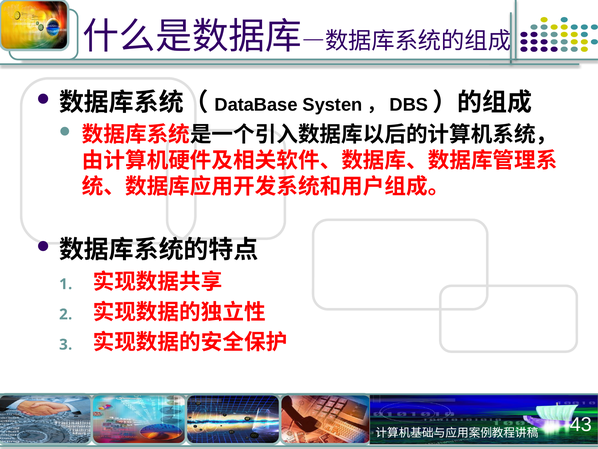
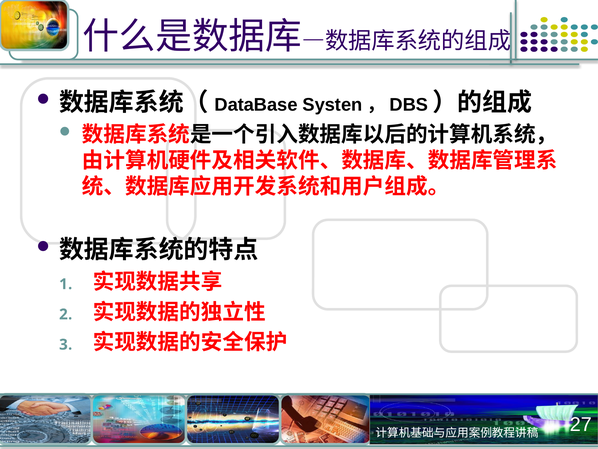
43: 43 -> 27
